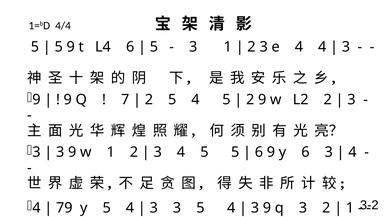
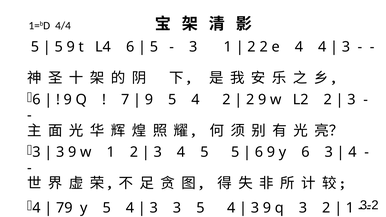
2 3: 3 -> 2
9 at (36, 100): 9 -> 6
2 at (149, 100): 2 -> 9
5 4 5: 5 -> 2
